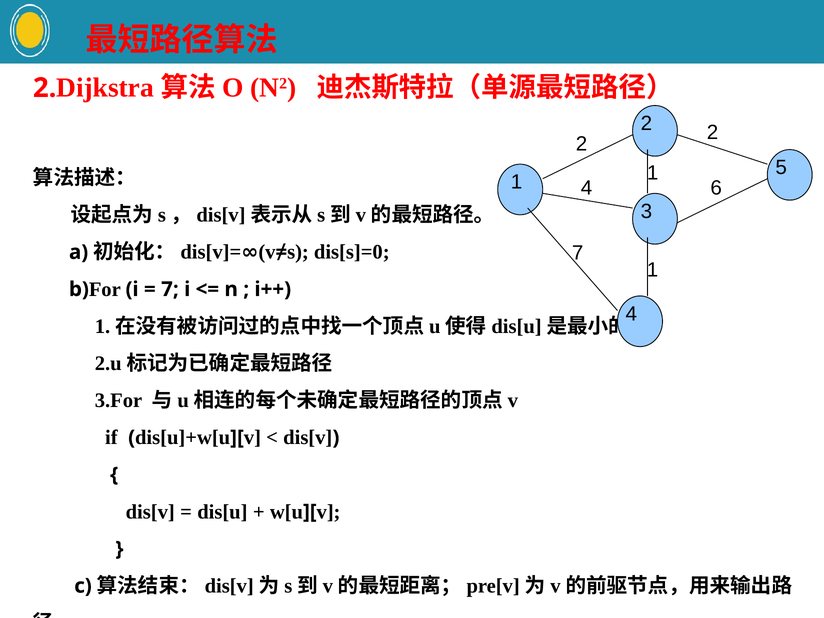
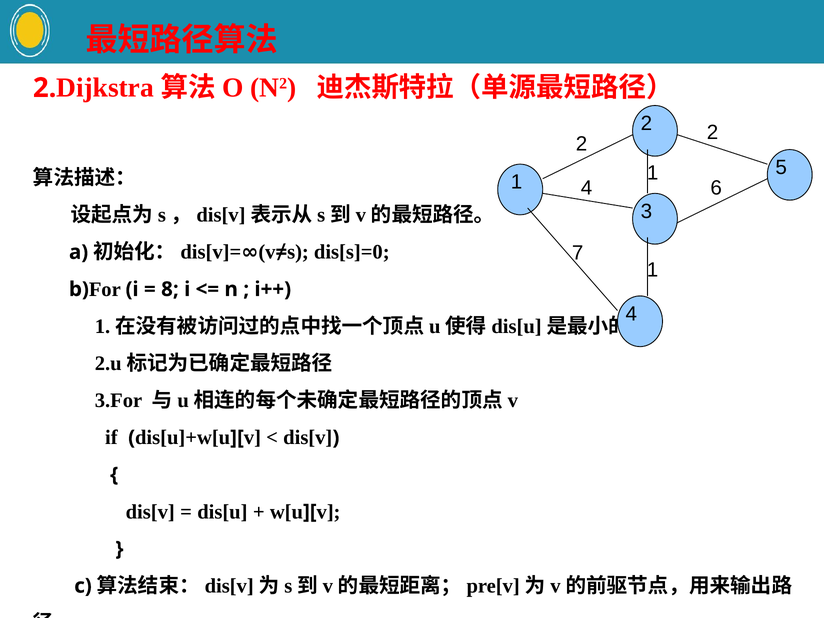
7 at (170, 289): 7 -> 8
